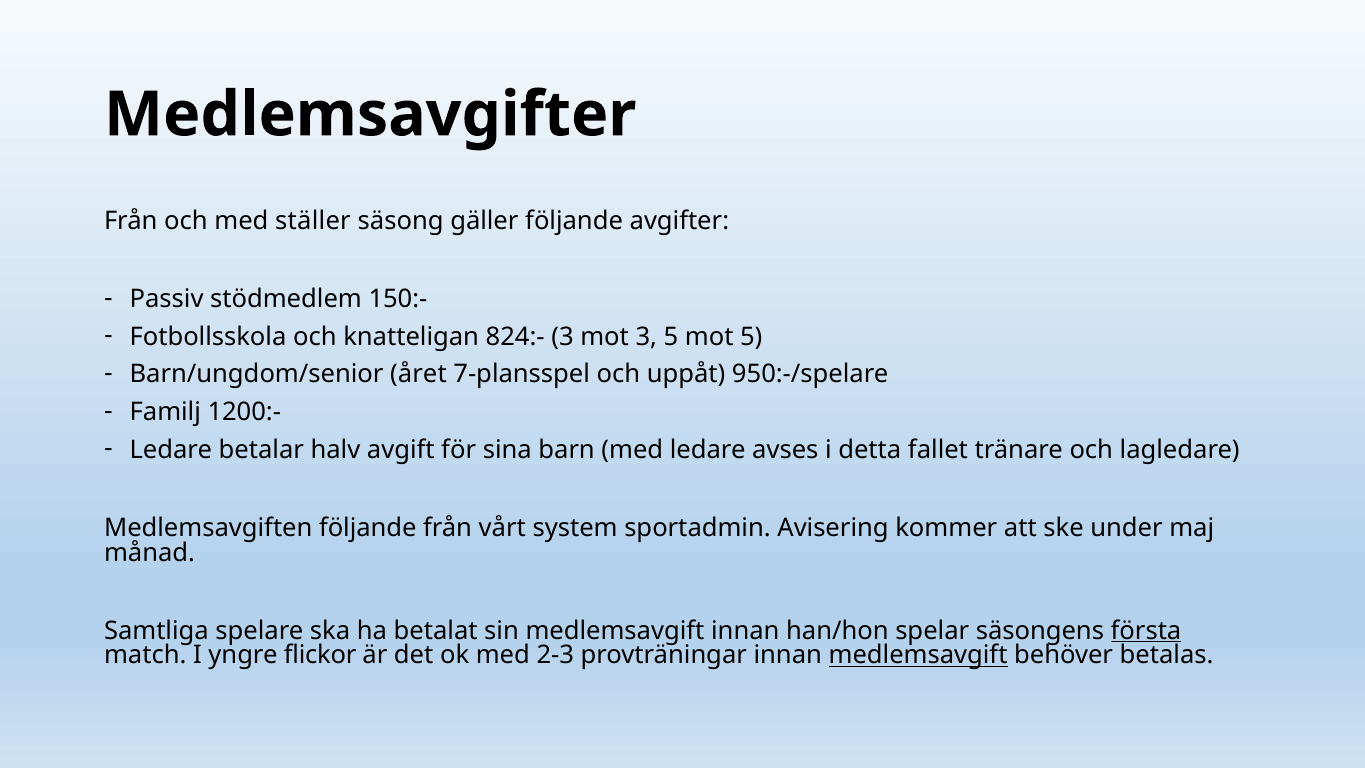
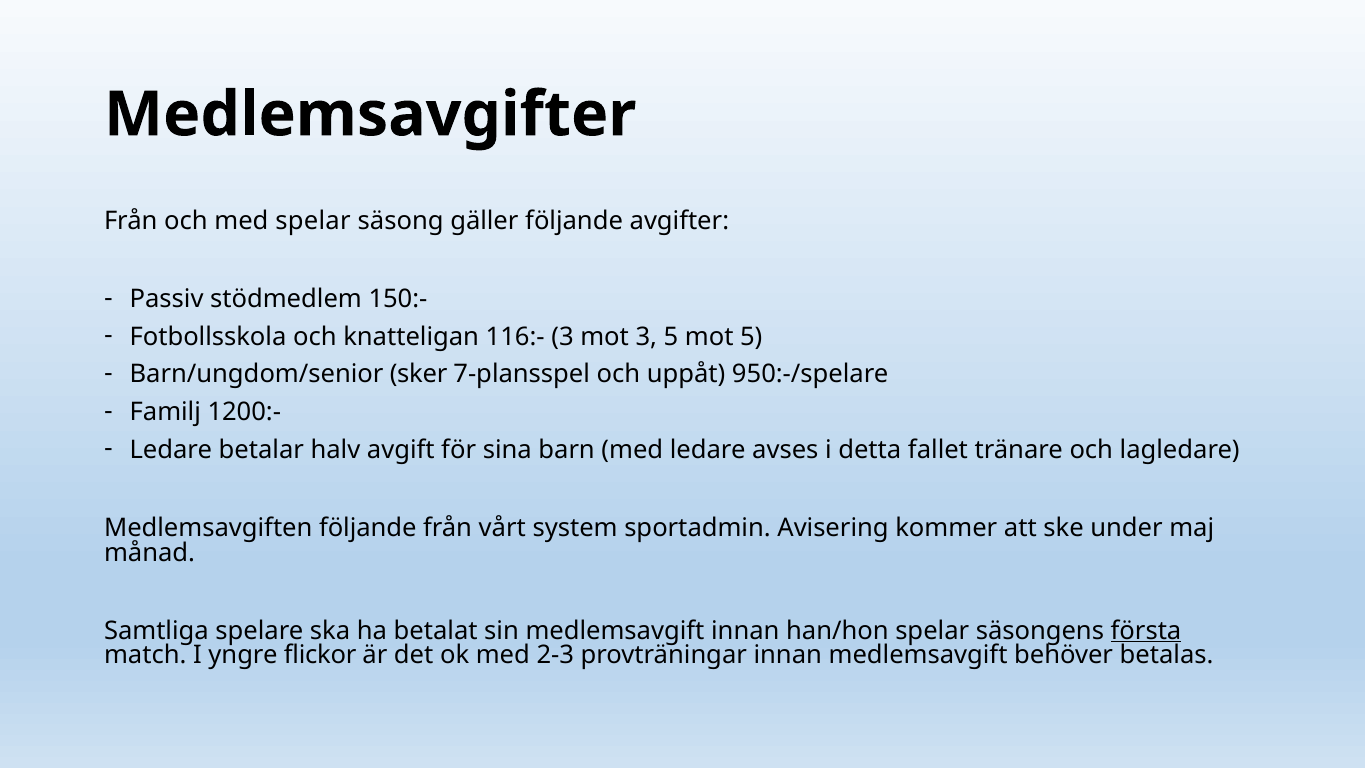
med ställer: ställer -> spelar
824:-: 824:- -> 116:-
året: året -> sker
medlemsavgift at (918, 655) underline: present -> none
